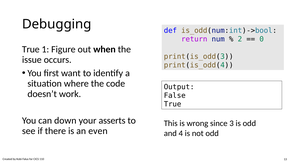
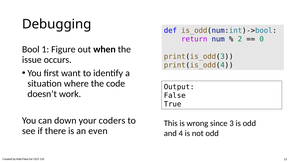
True at (31, 50): True -> Bool
asserts: asserts -> coders
